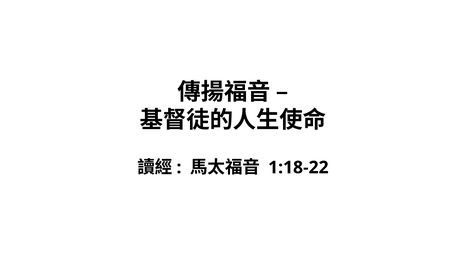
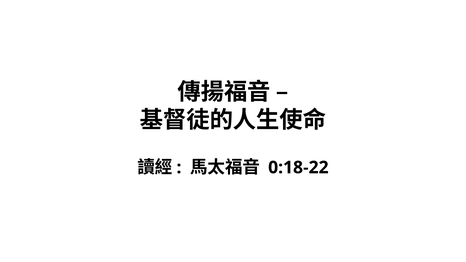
1:18-22: 1:18-22 -> 0:18-22
